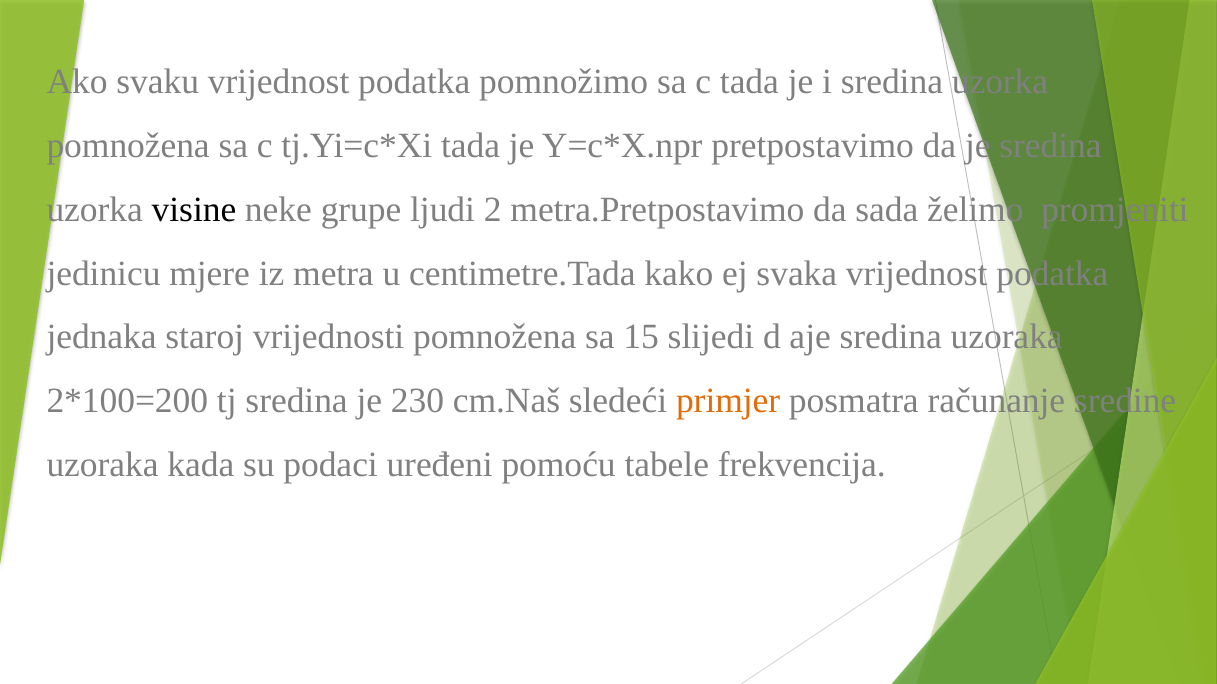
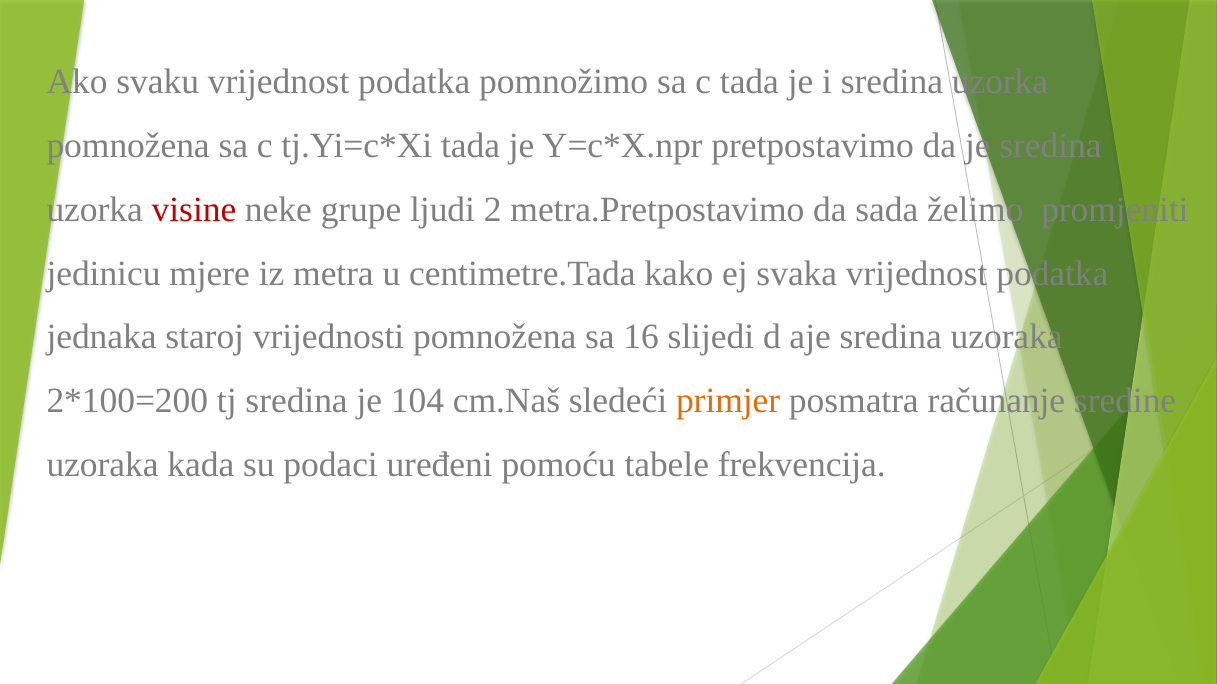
visine colour: black -> red
15: 15 -> 16
230: 230 -> 104
